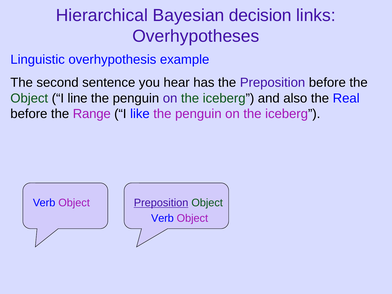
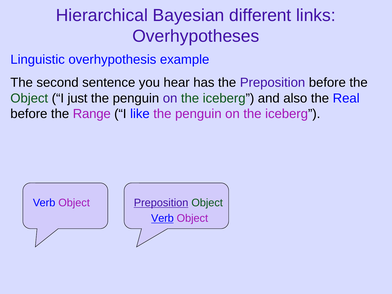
decision: decision -> different
line: line -> just
Verb at (162, 218) underline: none -> present
